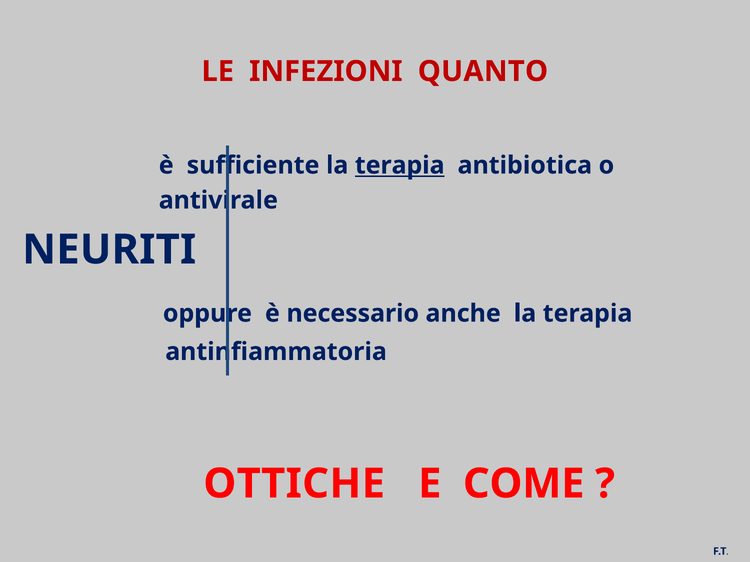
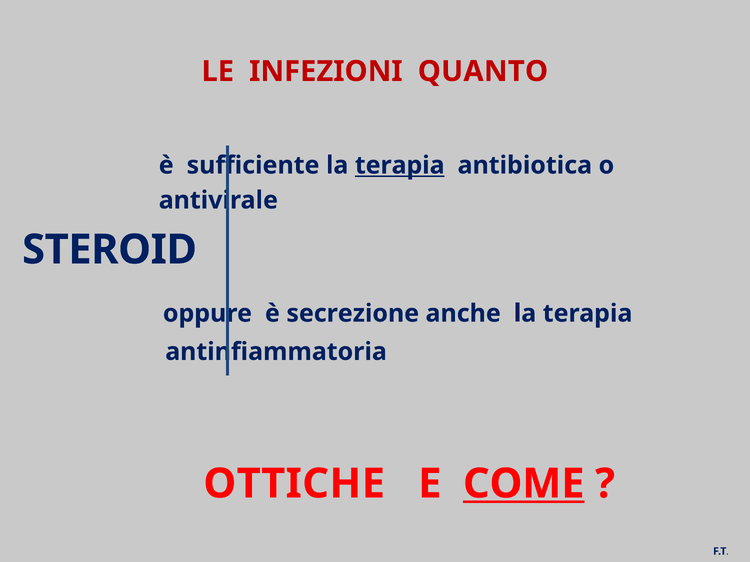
NEURITI: NEURITI -> STEROID
necessario: necessario -> secrezione
COME underline: none -> present
